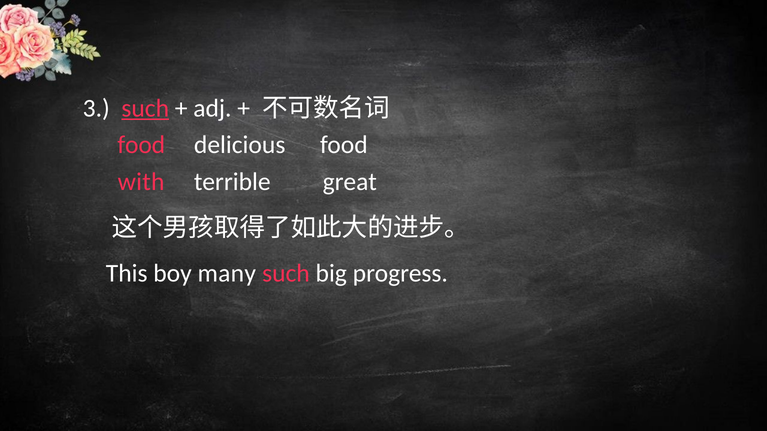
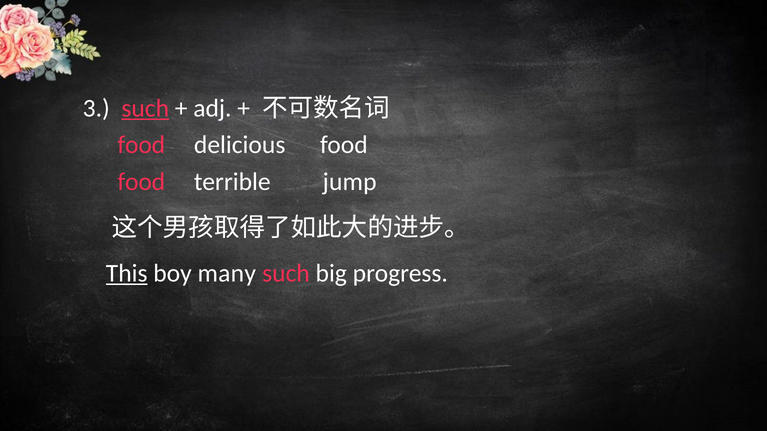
with at (141, 182): with -> food
great: great -> jump
This underline: none -> present
